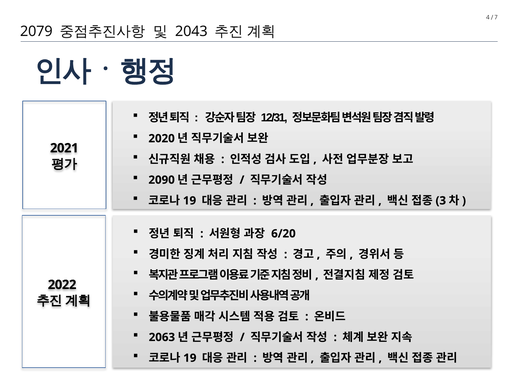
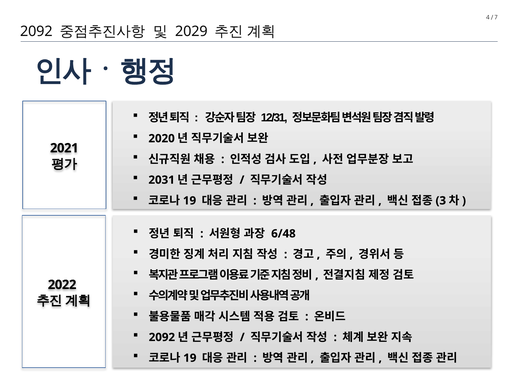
2079 at (36, 32): 2079 -> 2092
2043: 2043 -> 2029
2090: 2090 -> 2031
6/20: 6/20 -> 6/48
2063 at (162, 337): 2063 -> 2092
